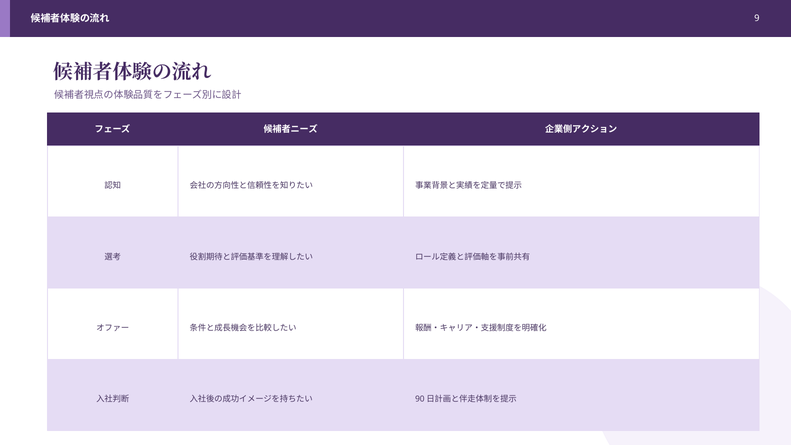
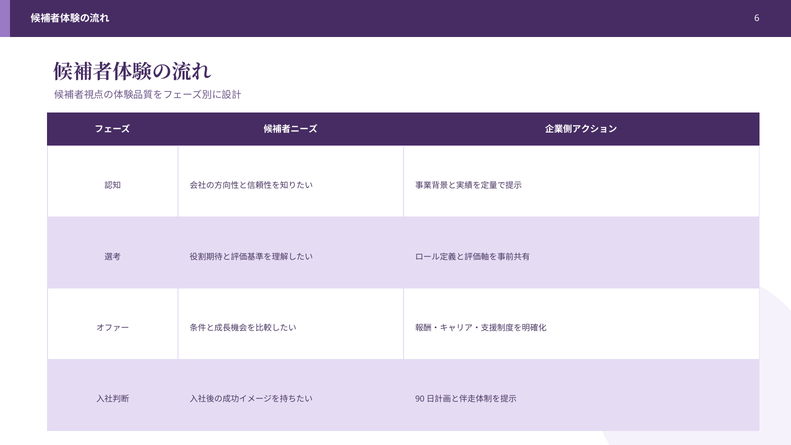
9: 9 -> 6
